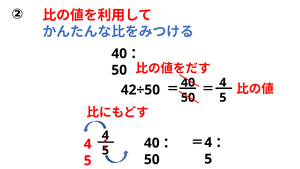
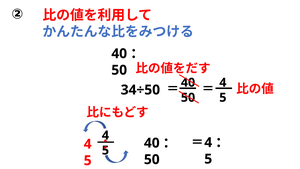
42÷50: 42÷50 -> 34÷50
